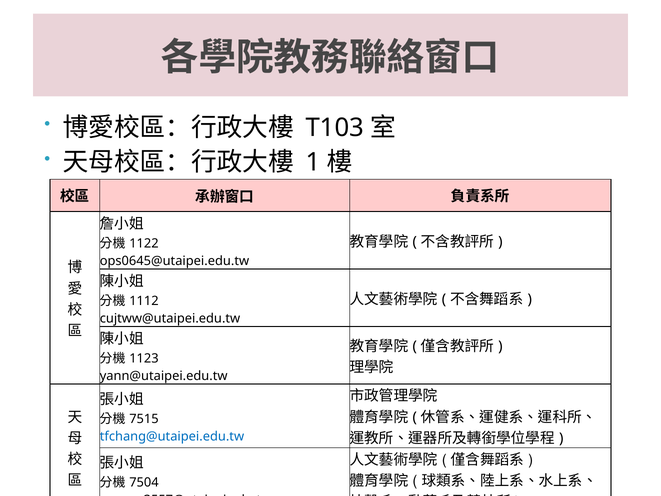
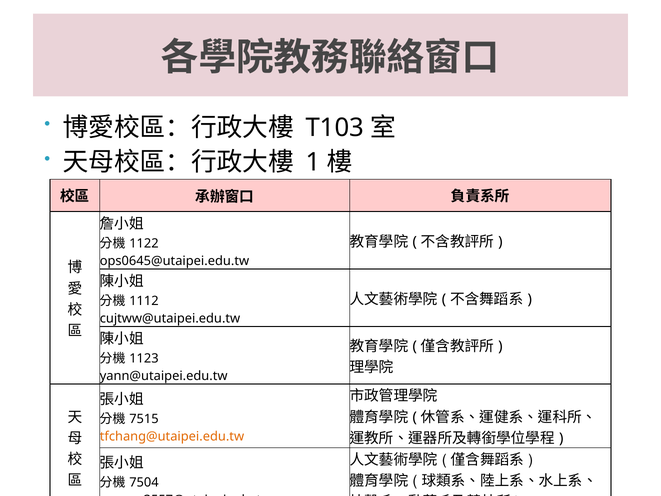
tfchang@utaipei.edu.tw colour: blue -> orange
